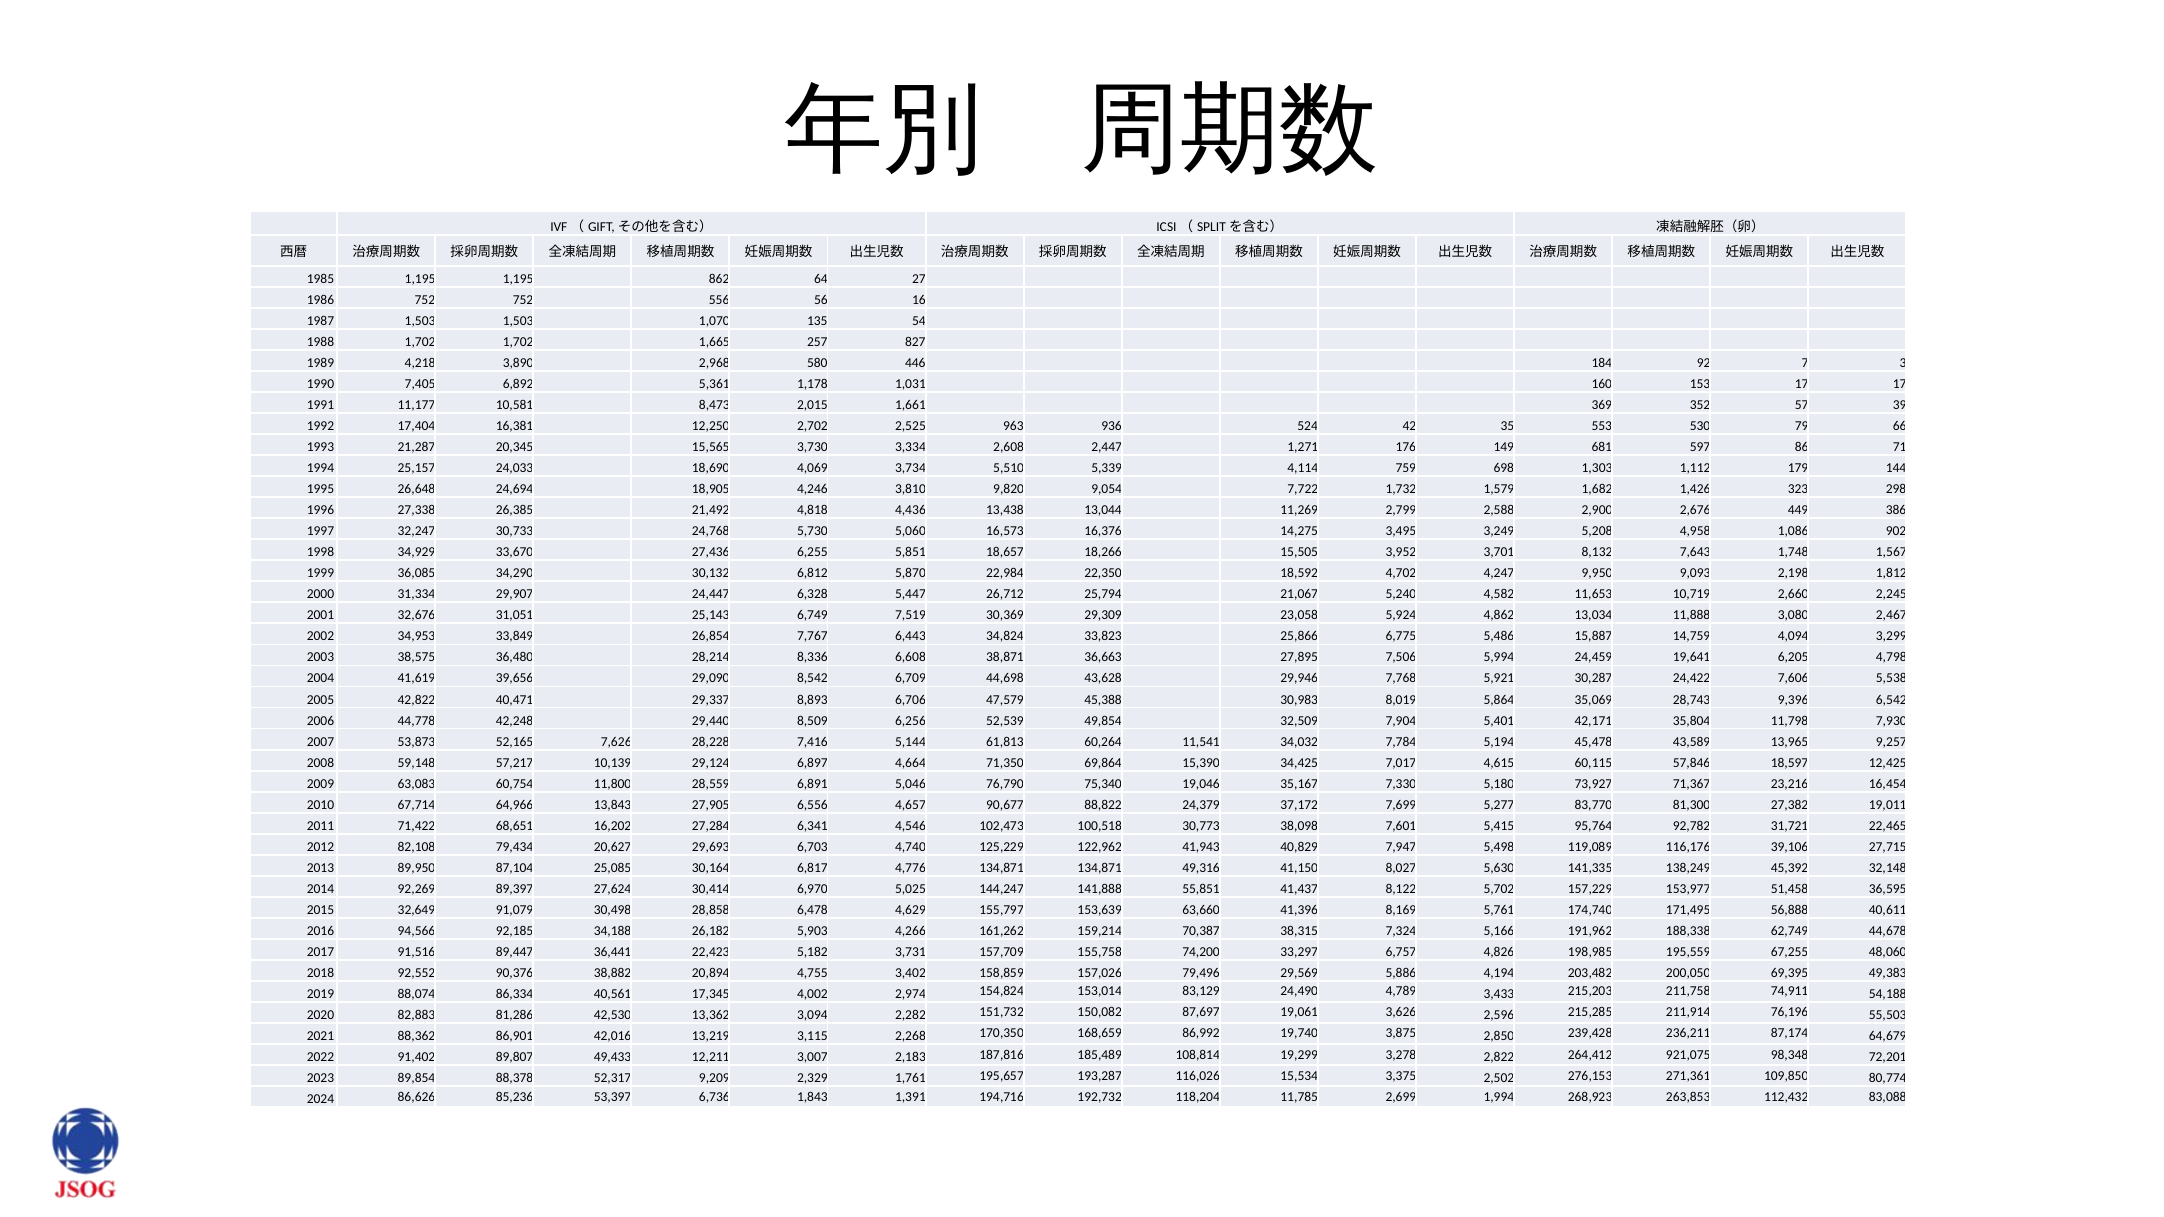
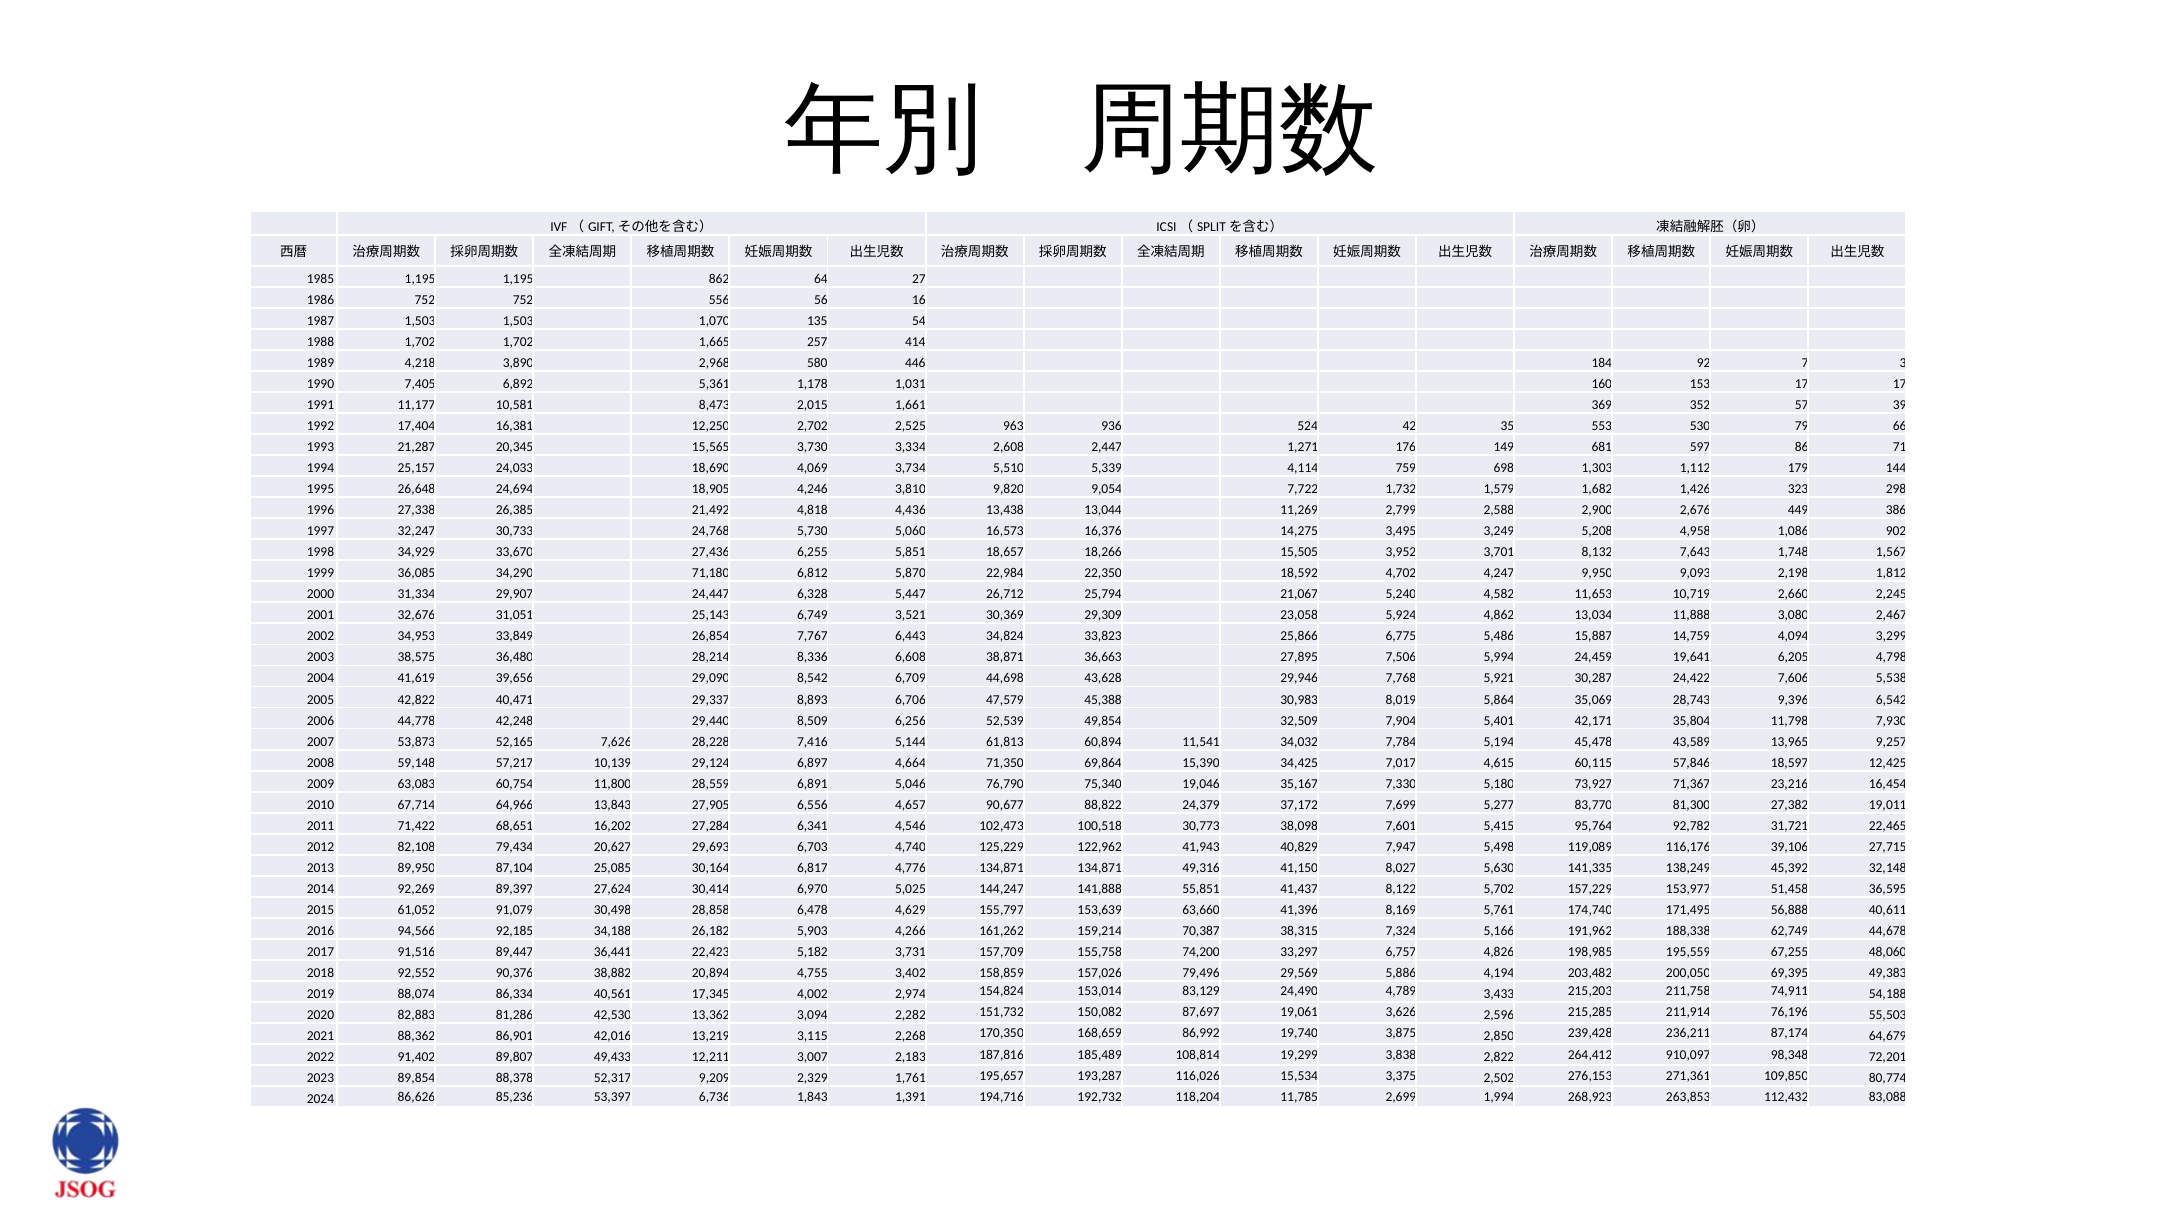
827: 827 -> 414
30,132: 30,132 -> 71,180
7,519: 7,519 -> 3,521
60,264: 60,264 -> 60,894
32,649: 32,649 -> 61,052
3,278: 3,278 -> 3,838
921,075: 921,075 -> 910,097
